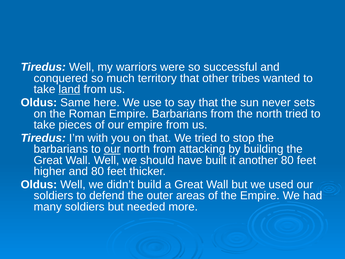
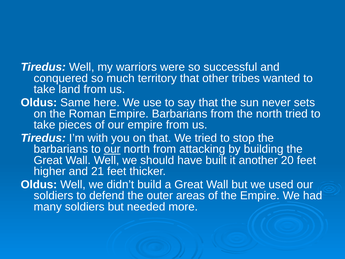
land underline: present -> none
another 80: 80 -> 20
and 80: 80 -> 21
